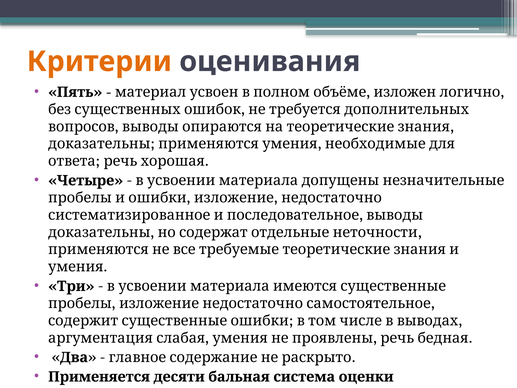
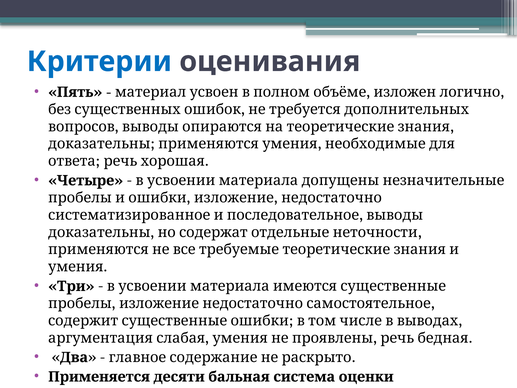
Критерии colour: orange -> blue
